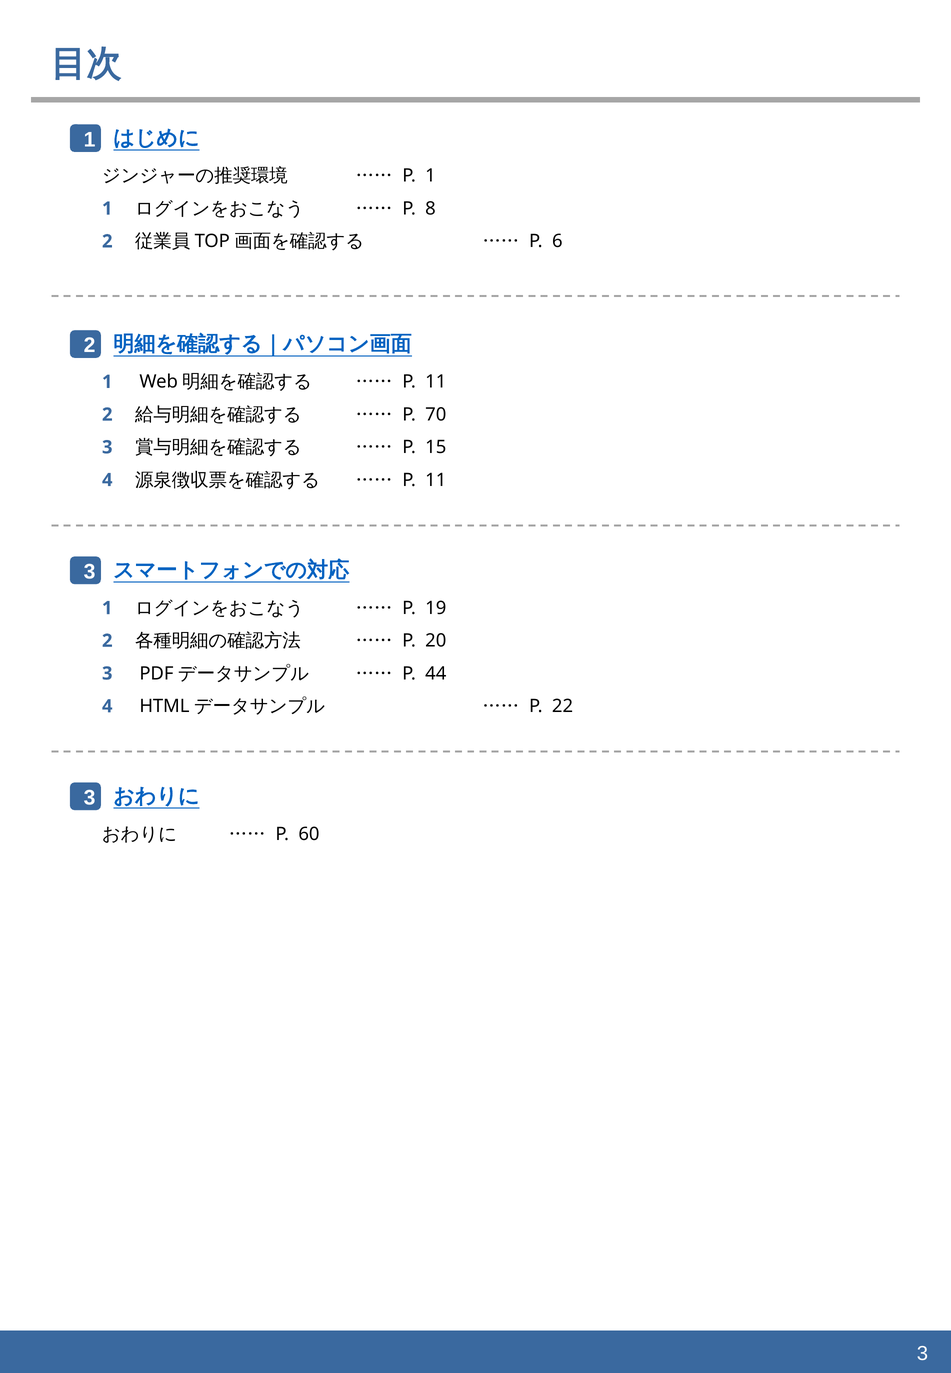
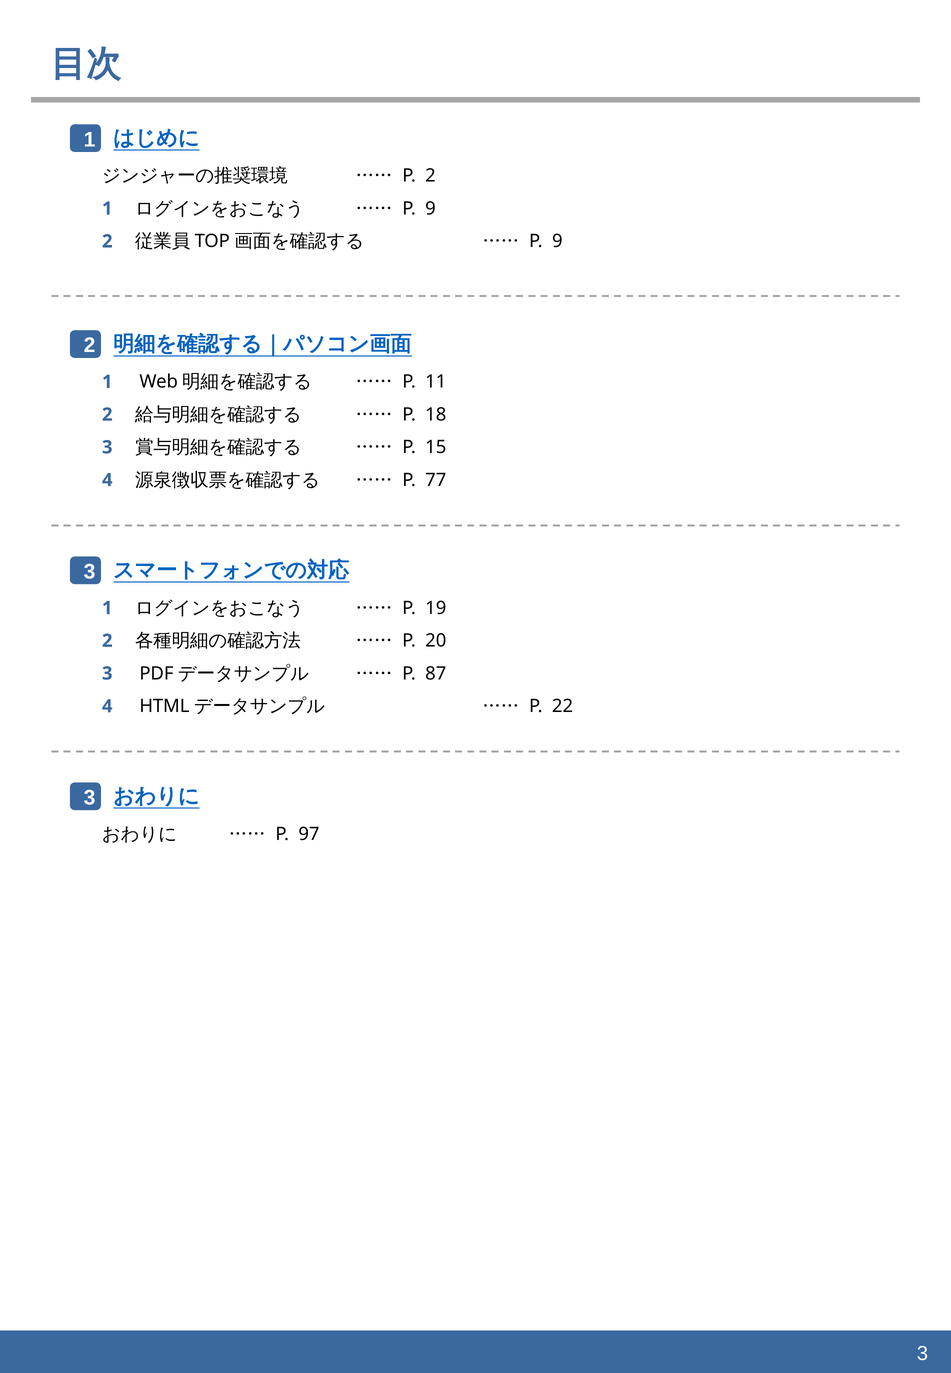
P 1: 1 -> 2
8 at (431, 209): 8 -> 9
6 at (557, 241): 6 -> 9
70: 70 -> 18
11 at (436, 480): 11 -> 77
44: 44 -> 87
60: 60 -> 97
